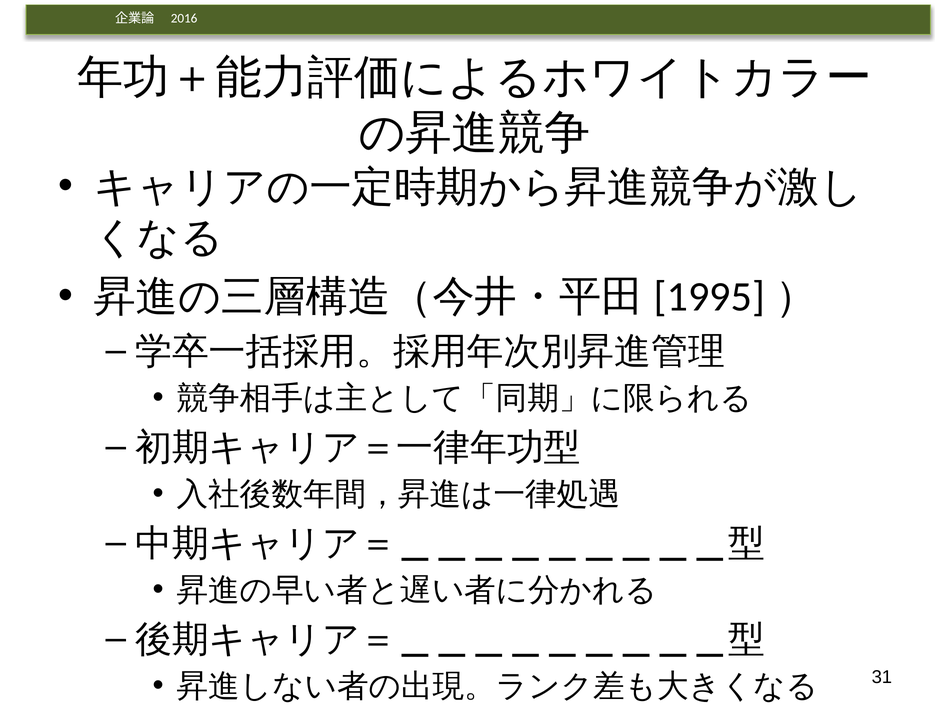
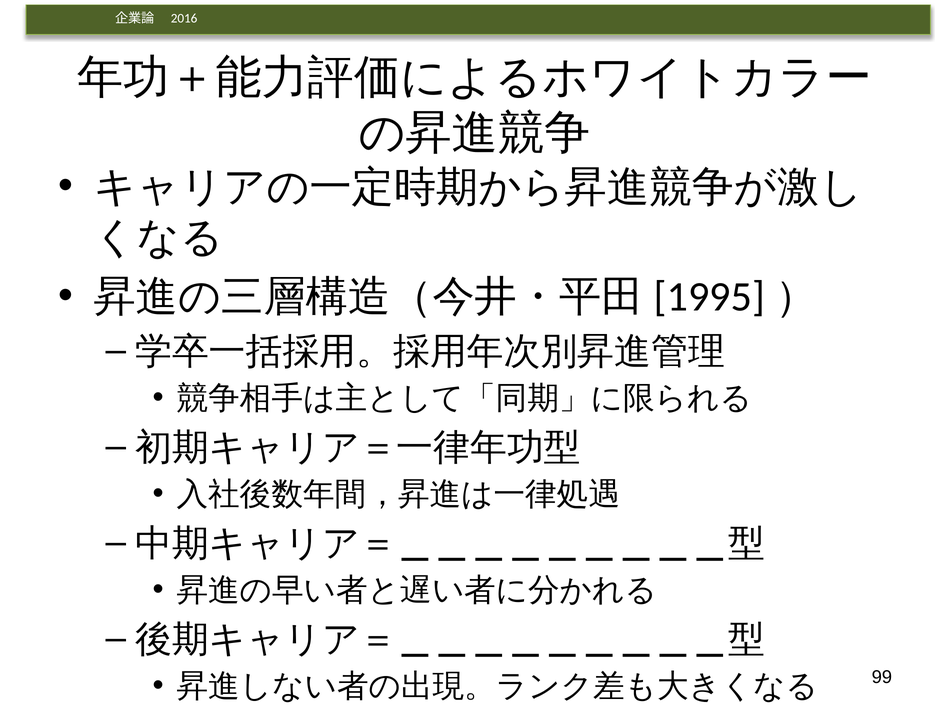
31: 31 -> 99
